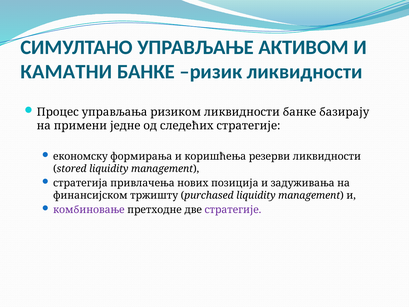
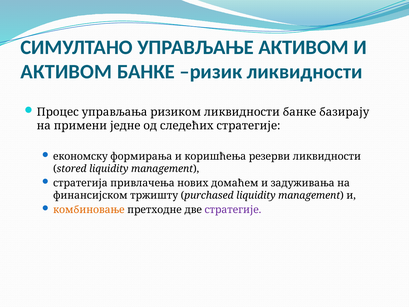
КАМАТНИ at (66, 72): КАМАТНИ -> АКТИВОМ
позиција: позиција -> домаћем
комбиновање colour: purple -> orange
